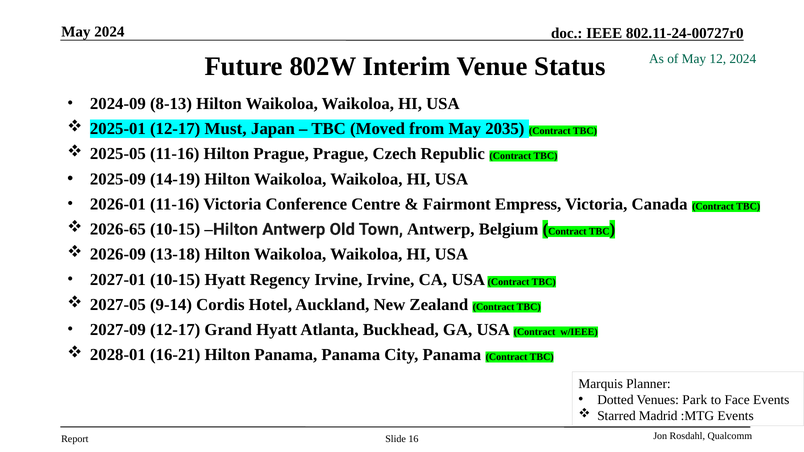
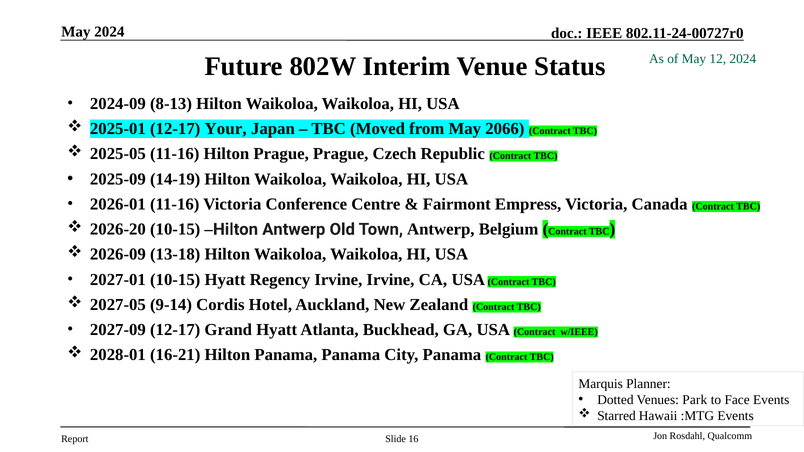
Must: Must -> Your
2035: 2035 -> 2066
2026-65: 2026-65 -> 2026-20
Madrid: Madrid -> Hawaii
